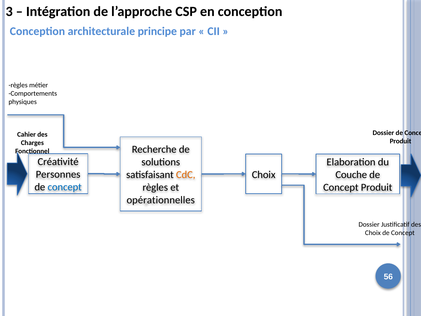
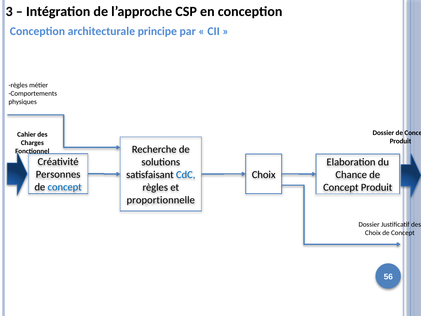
CdC colour: orange -> blue
Couche: Couche -> Chance
opérationnelles: opérationnelles -> proportionnelle
